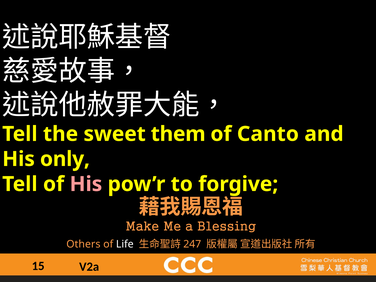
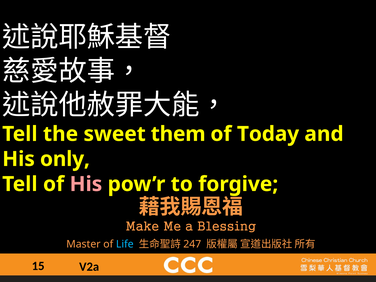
Canto: Canto -> Today
Others: Others -> Master
Life colour: white -> light blue
